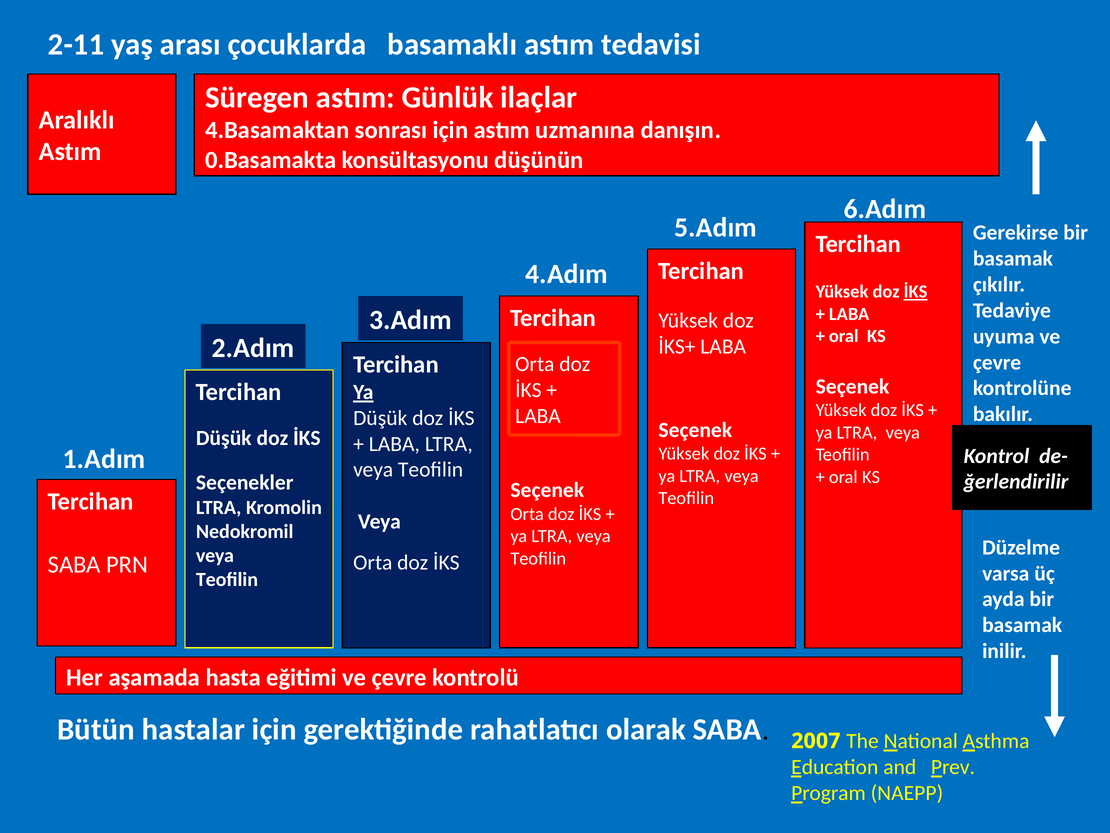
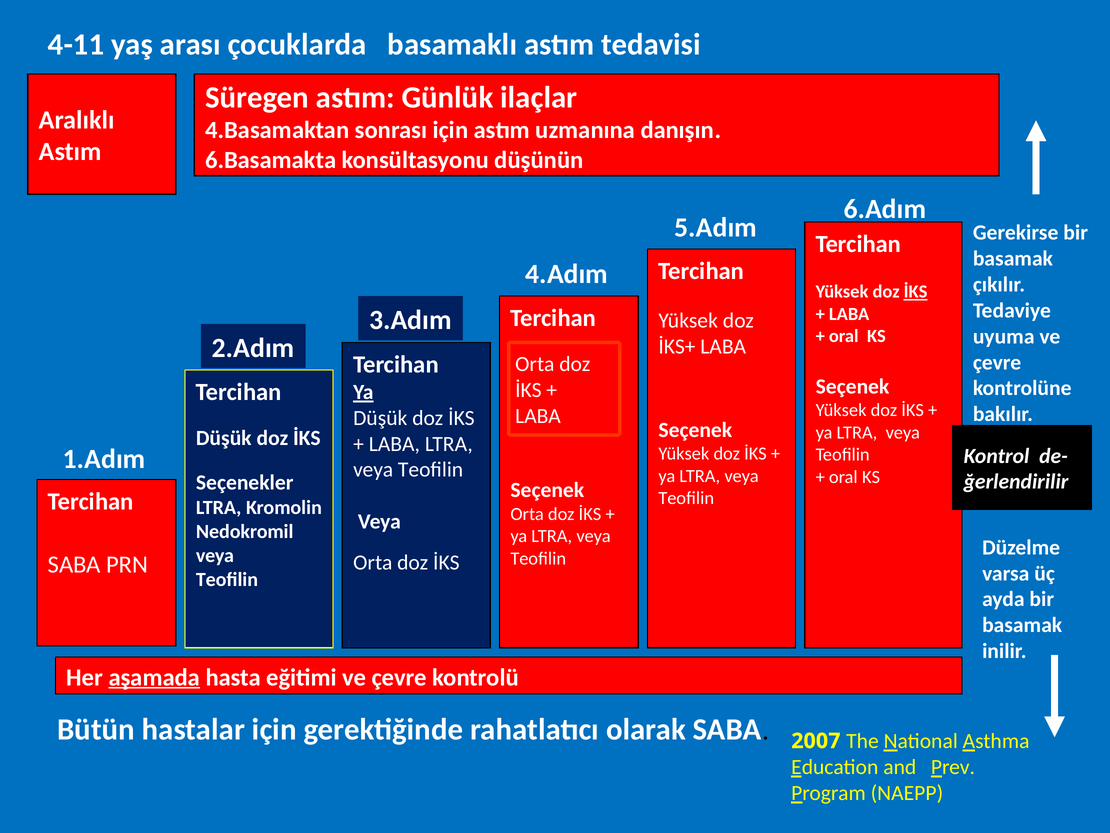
2-11: 2-11 -> 4-11
0.Basamakta: 0.Basamakta -> 6.Basamakta
aşamada underline: none -> present
